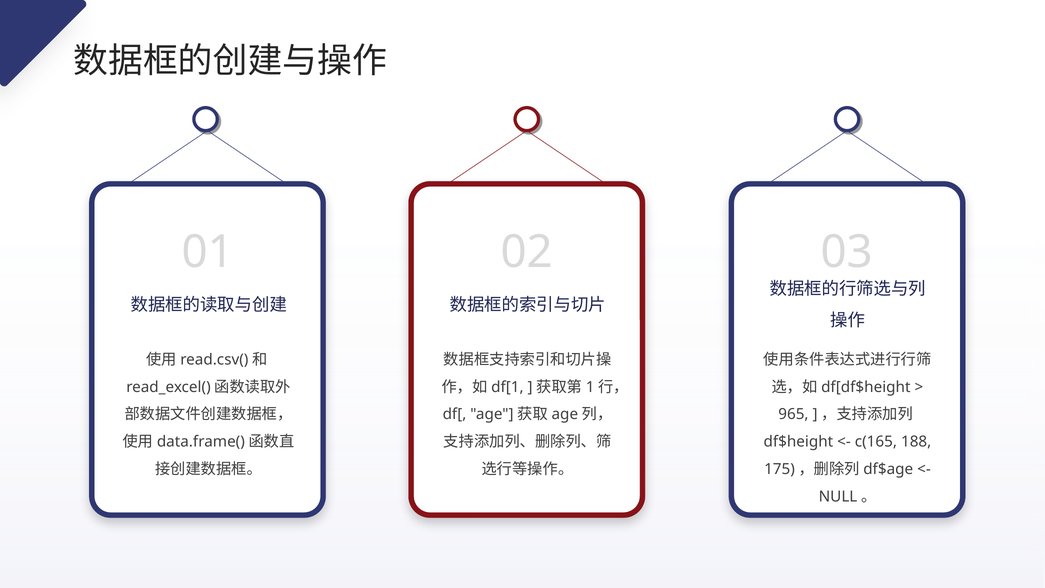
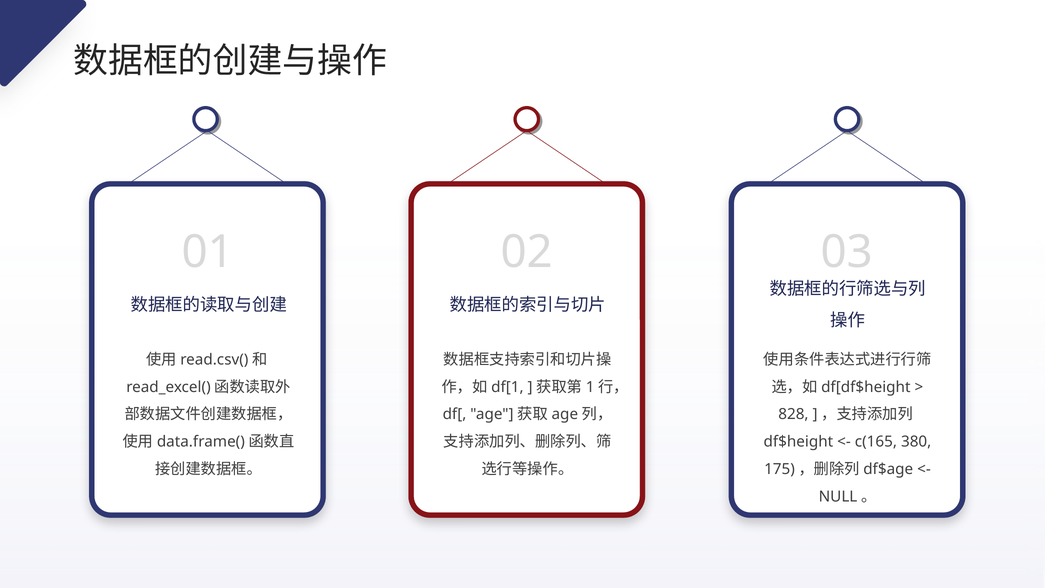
965: 965 -> 828
188: 188 -> 380
